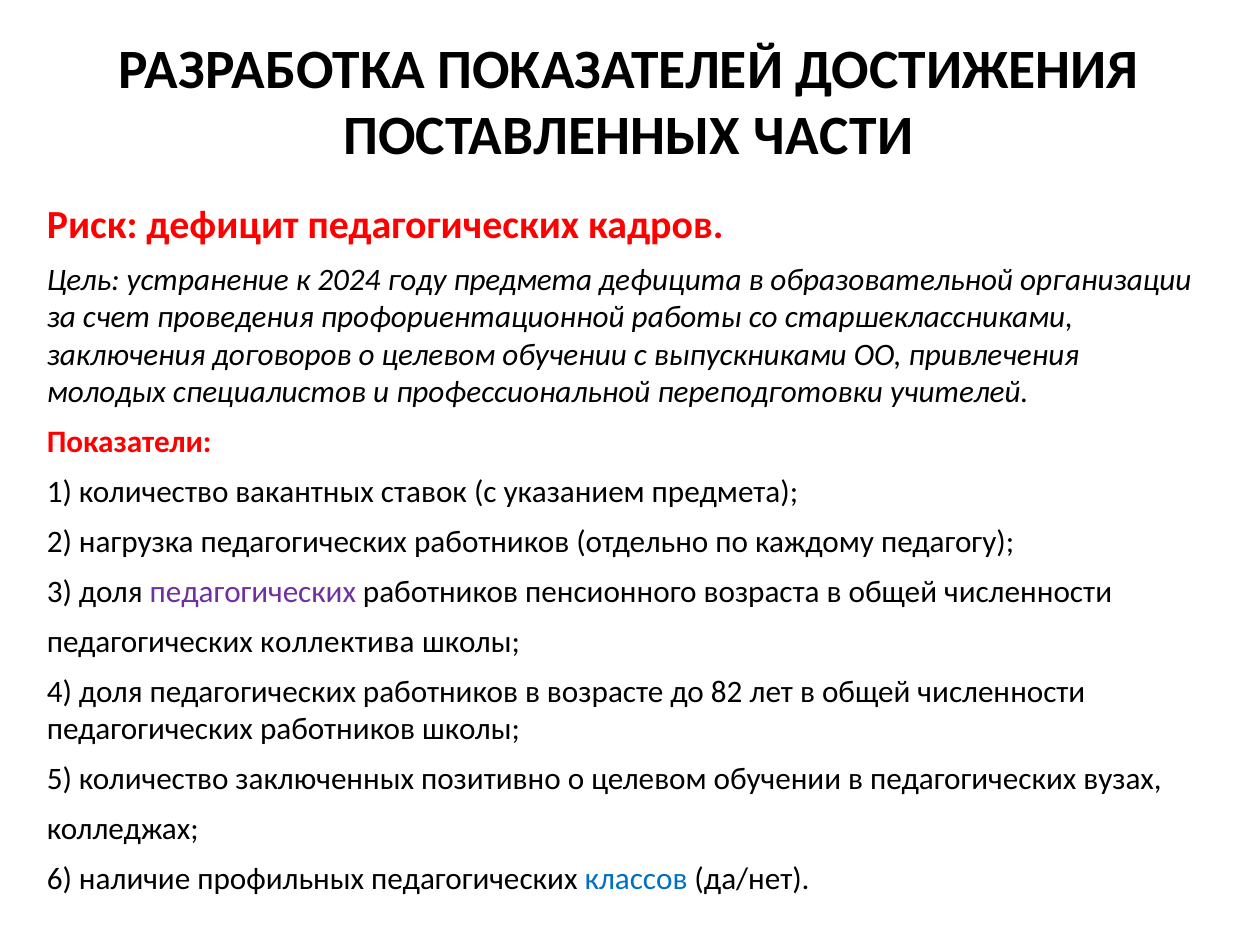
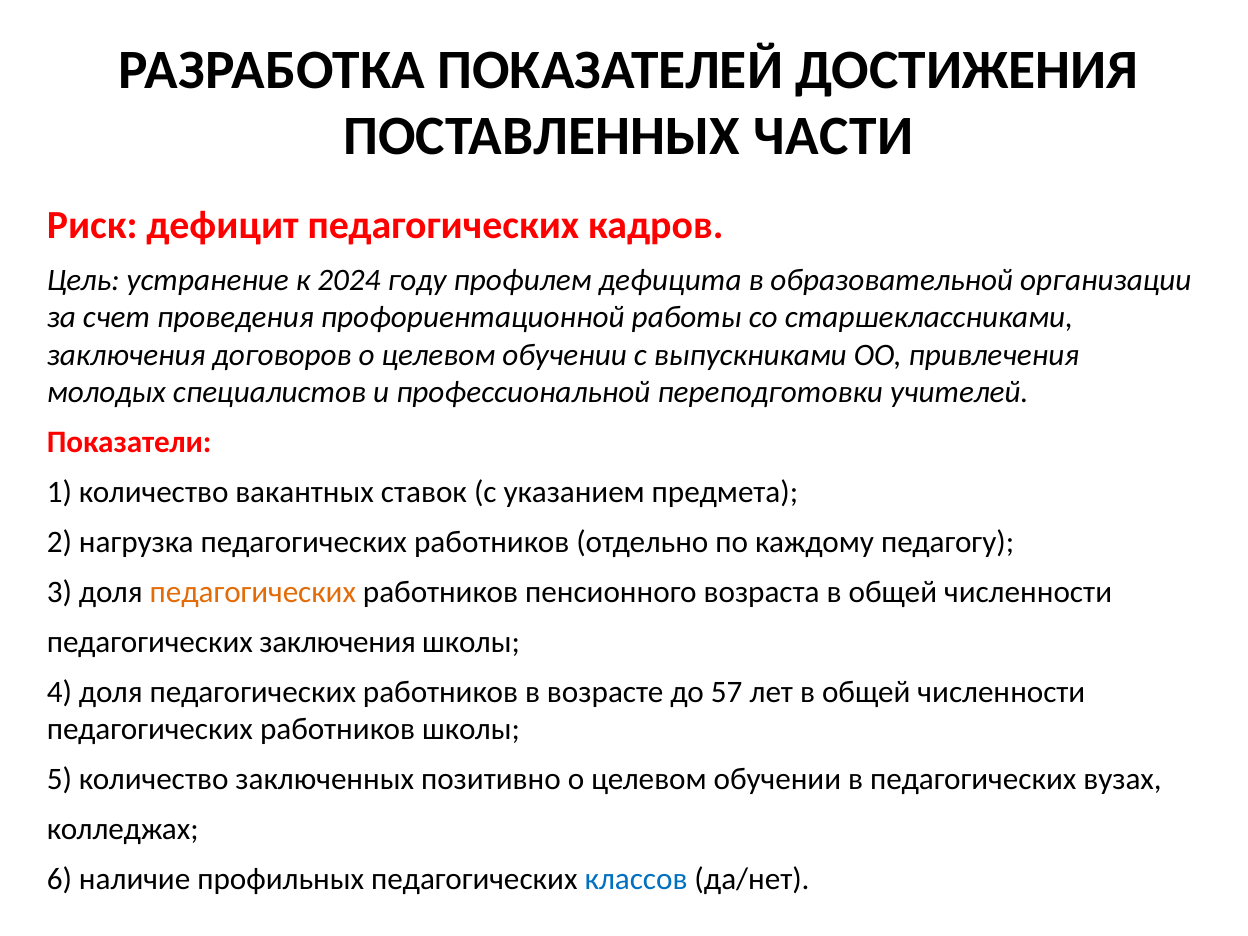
году предмета: предмета -> профилем
педагогических at (253, 592) colour: purple -> orange
педагогических коллектива: коллектива -> заключения
82: 82 -> 57
